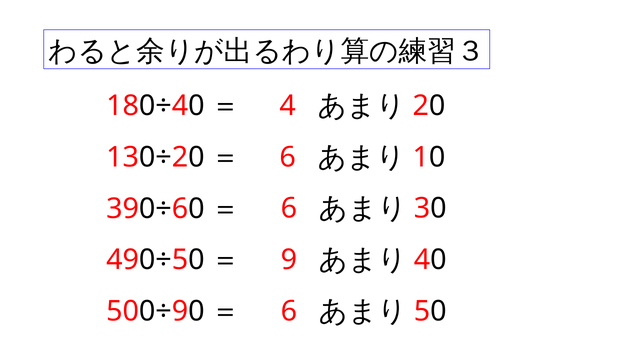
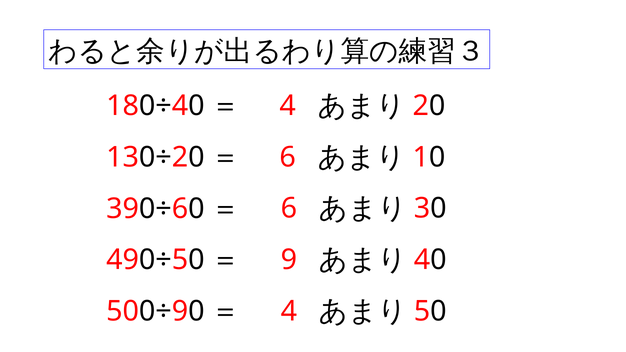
6 at (289, 311): 6 -> 4
